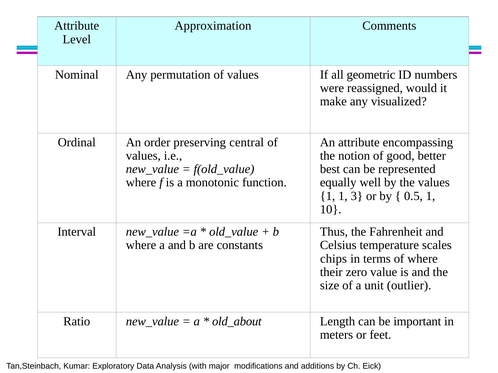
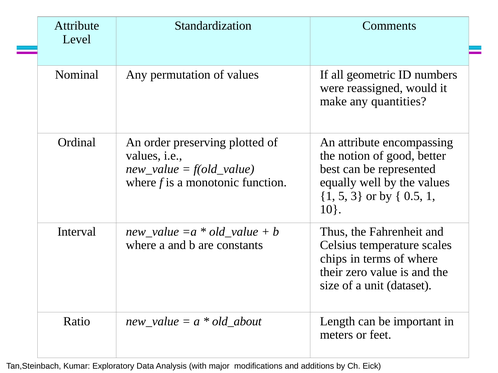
Approximation: Approximation -> Standardization
visualized: visualized -> quantities
central: central -> plotted
1 1: 1 -> 5
outlier: outlier -> dataset
